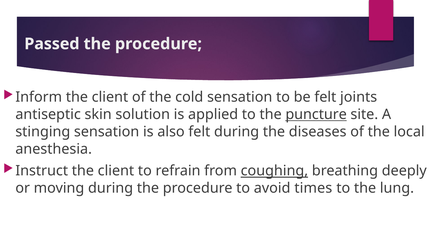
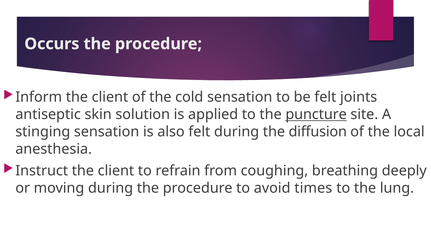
Passed: Passed -> Occurs
diseases: diseases -> diffusion
coughing underline: present -> none
